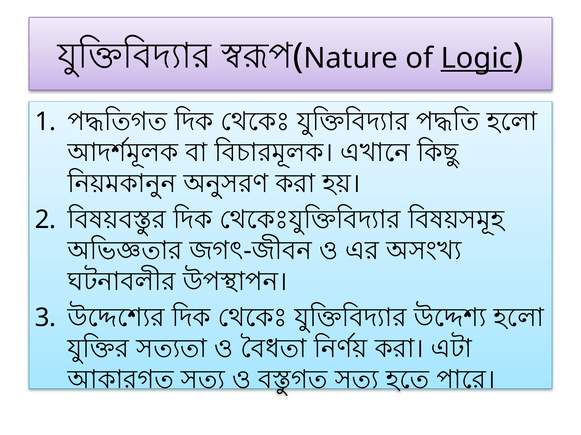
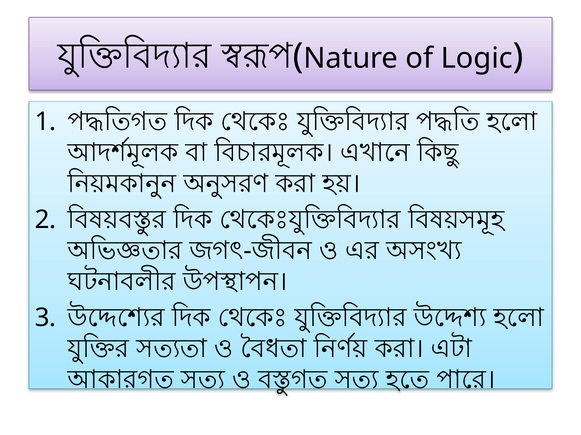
Logic underline: present -> none
